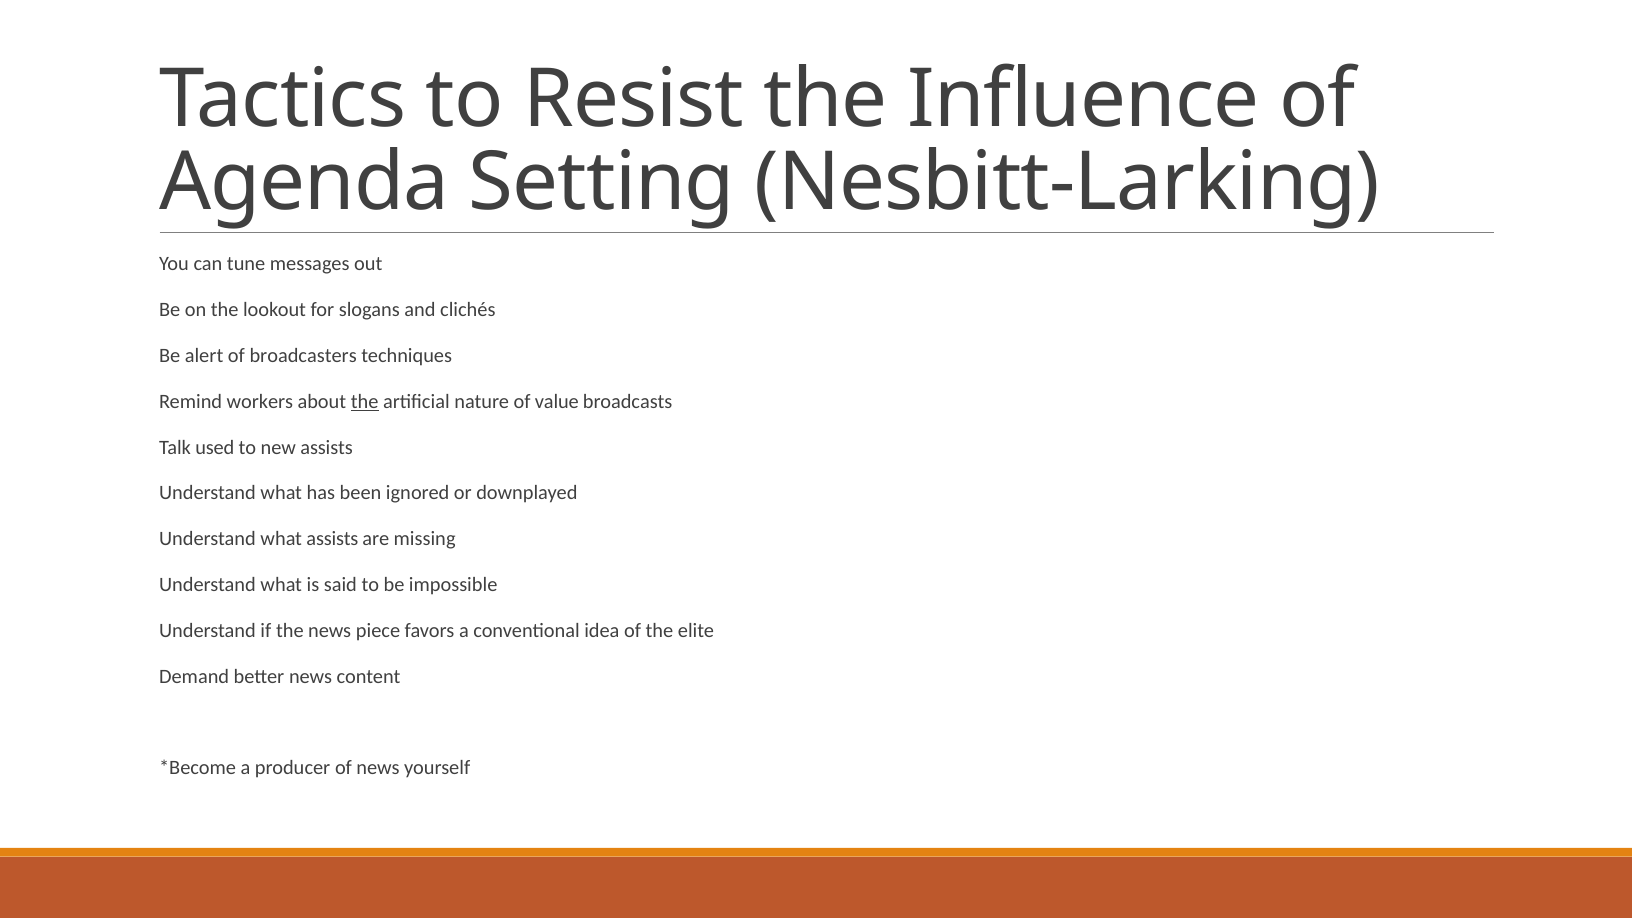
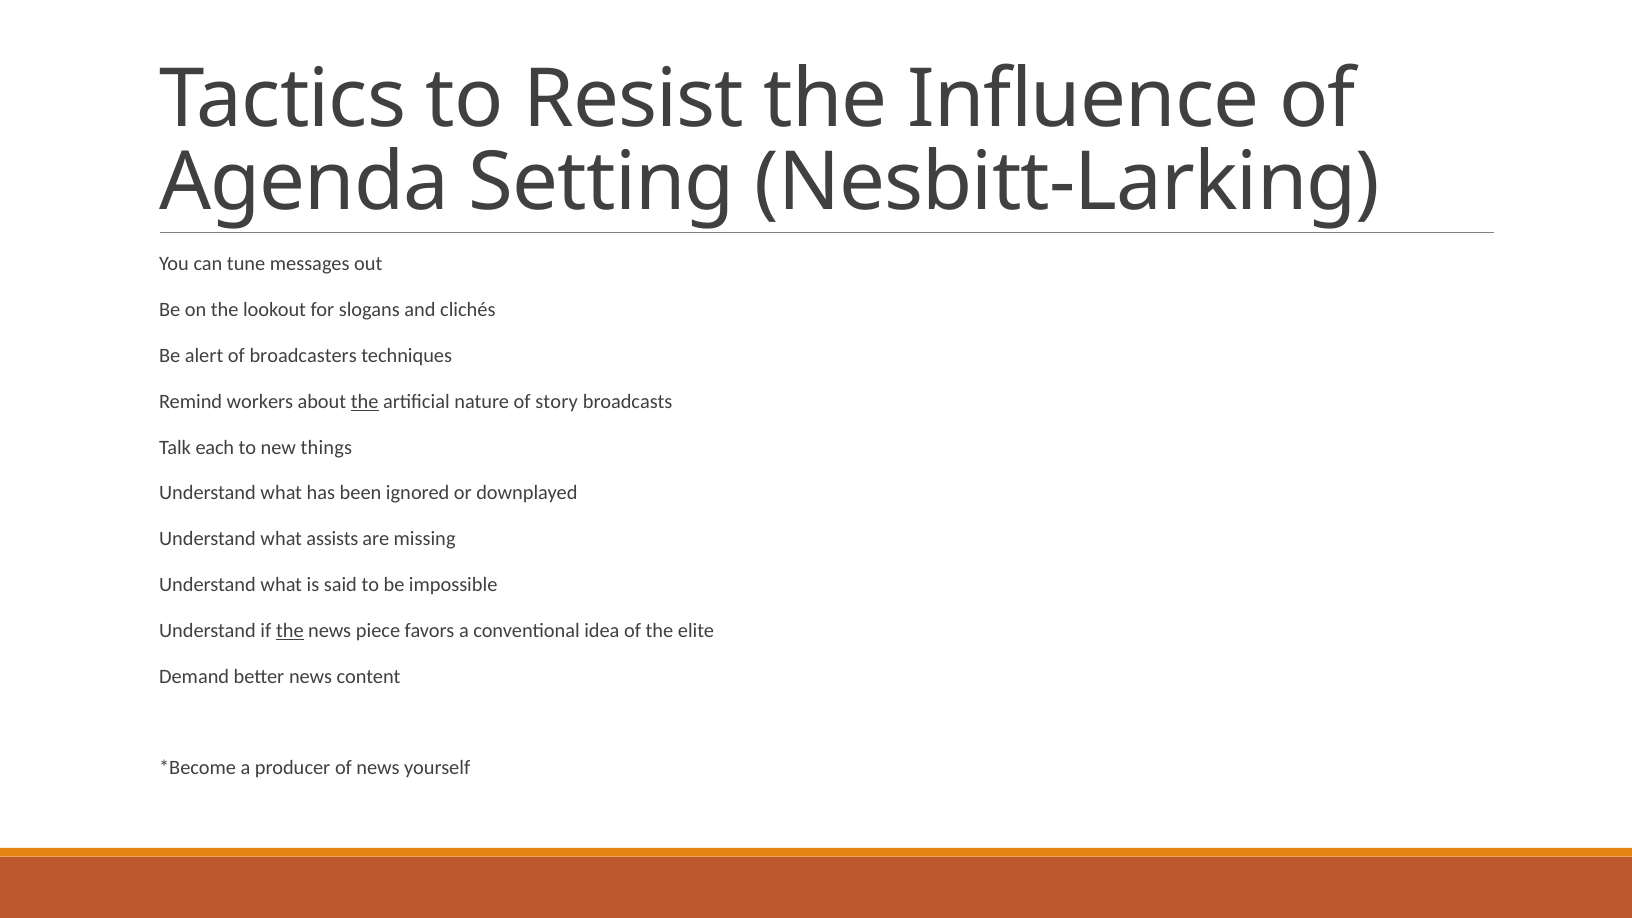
value: value -> story
used: used -> each
new assists: assists -> things
the at (290, 631) underline: none -> present
